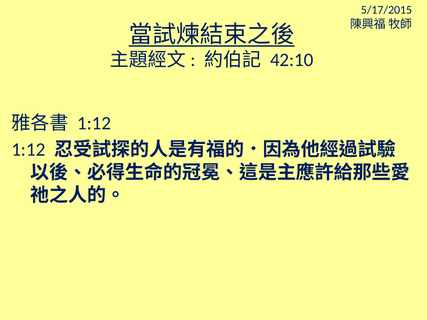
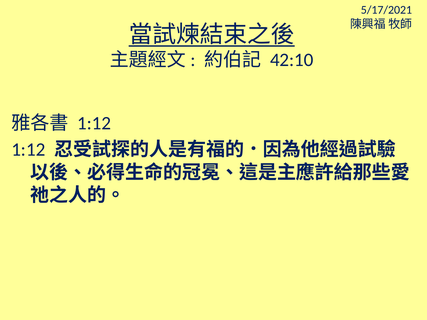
5/17/2015: 5/17/2015 -> 5/17/2021
